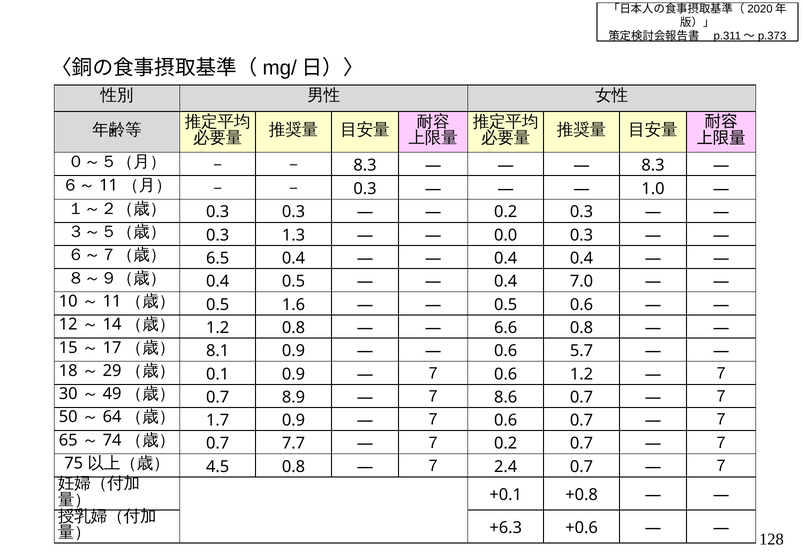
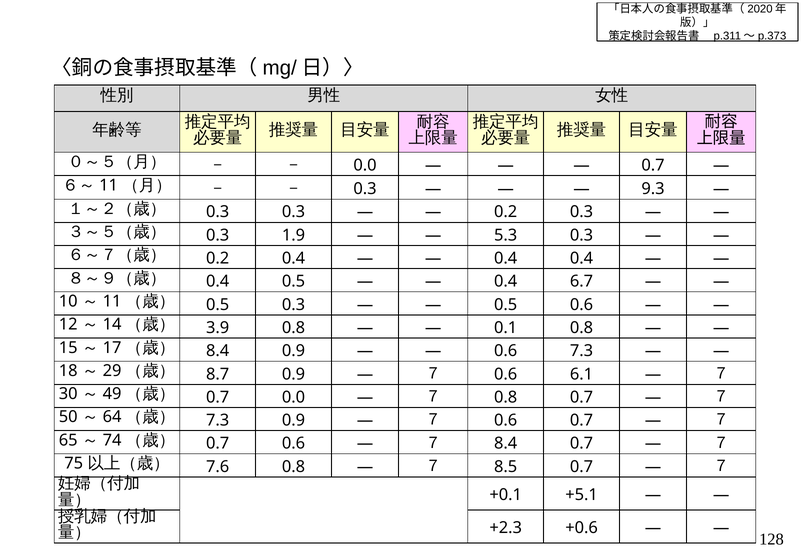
8.3 at (365, 165): 8.3 -> 0.0
8.3 at (653, 165): 8.3 -> 0.7
1.0: 1.0 -> 9.3
1.3: 1.3 -> 1.9
0.0: 0.0 -> 5.3
6.5 at (218, 258): 6.5 -> 0.2
7.0: 7.0 -> 6.7
0.5 1.6: 1.6 -> 0.3
1.2 at (218, 328): 1.2 -> 3.9
6.6: 6.6 -> 0.1
8.1 at (218, 351): 8.1 -> 8.4
0.6 5.7: 5.7 -> 7.3
0.1: 0.1 -> 8.7
0.6 1.2: 1.2 -> 6.1
0.7 8.9: 8.9 -> 0.0
７ 8.6: 8.6 -> 0.8
1.7 at (218, 420): 1.7 -> 7.3
0.7 7.7: 7.7 -> 0.6
７ 0.2: 0.2 -> 8.4
4.5: 4.5 -> 7.6
2.4: 2.4 -> 8.5
+0.8: +0.8 -> +5.1
+6.3: +6.3 -> +2.3
